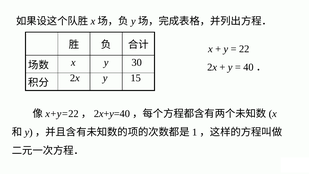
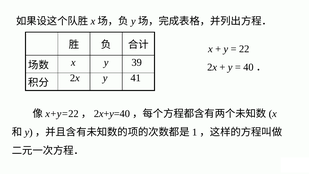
30: 30 -> 39
15: 15 -> 41
